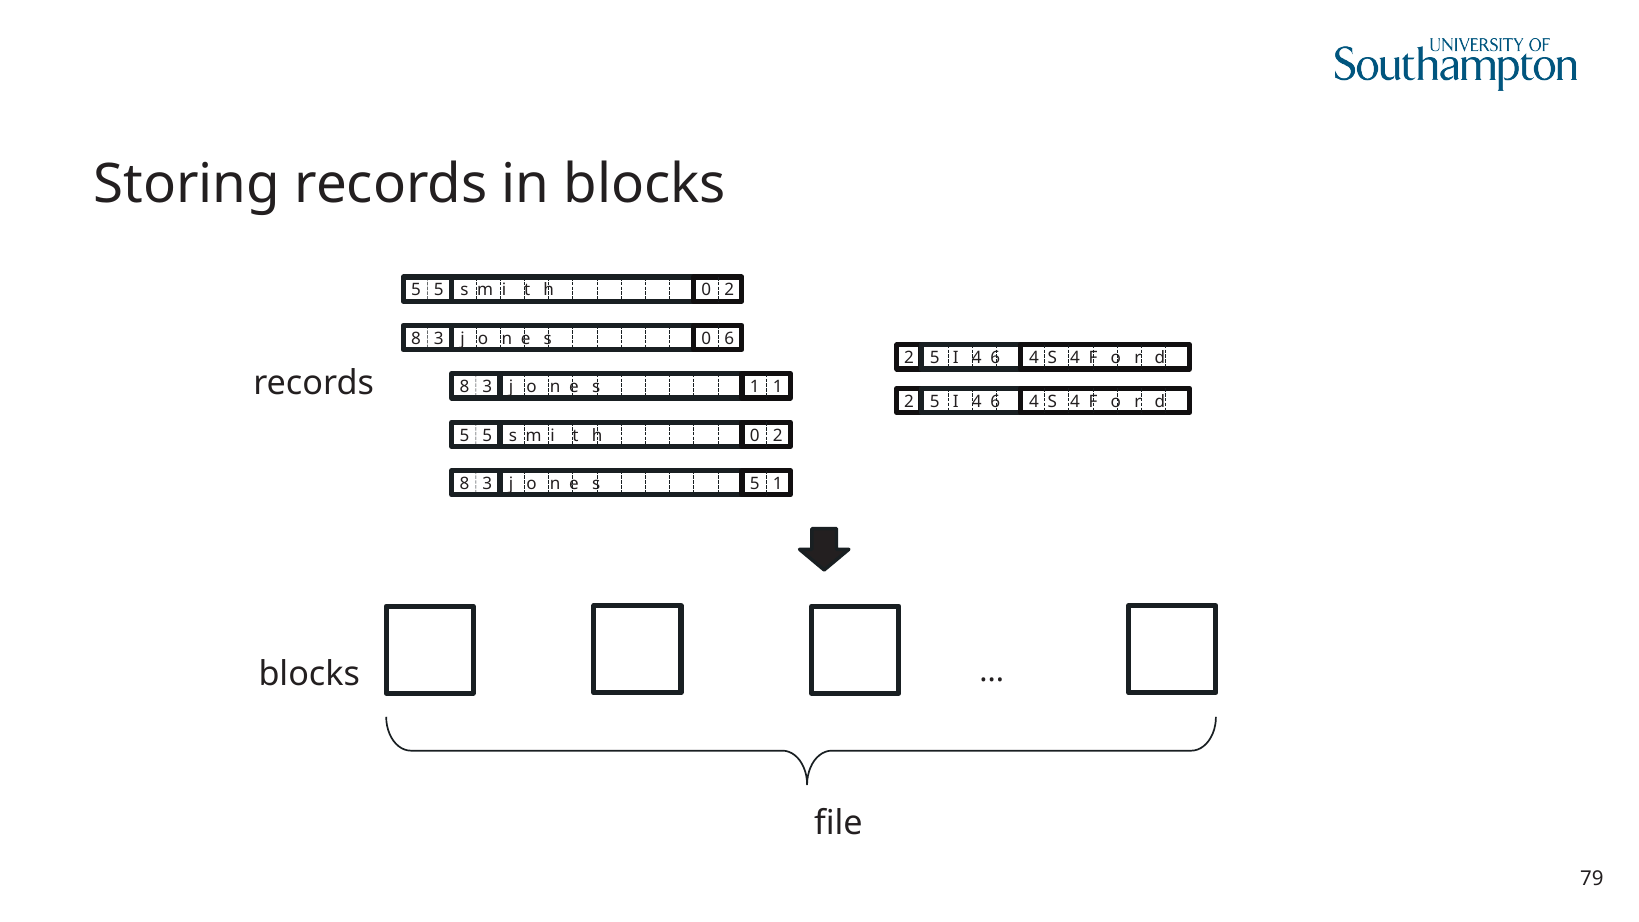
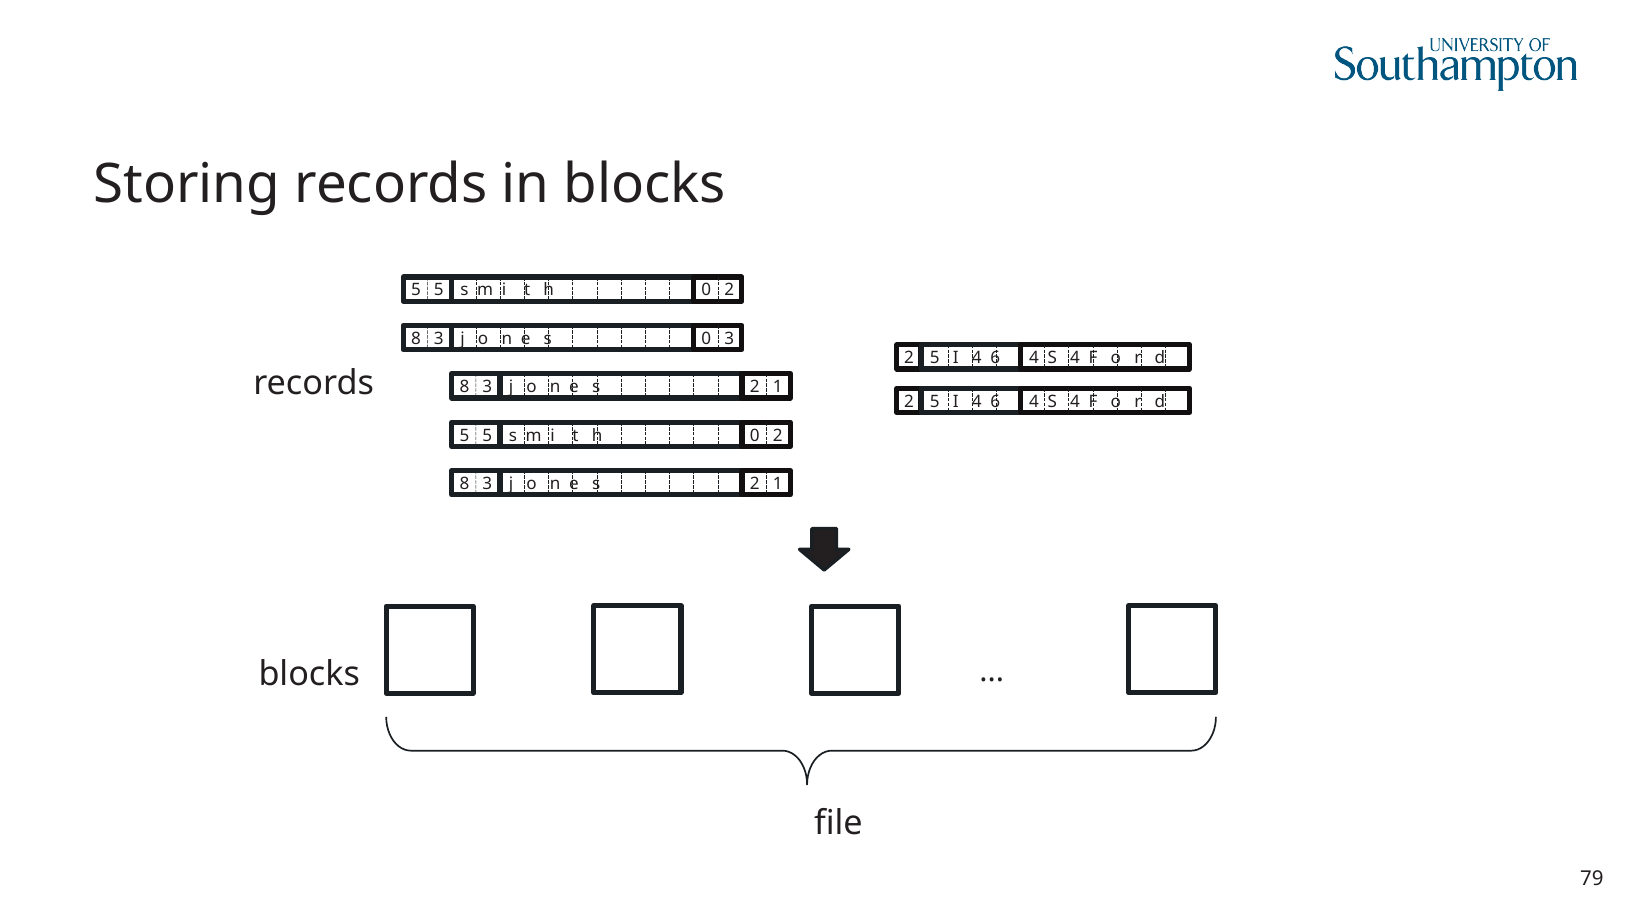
0 6: 6 -> 3
1 at (755, 387): 1 -> 2
5 at (755, 484): 5 -> 2
